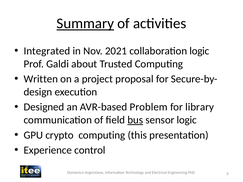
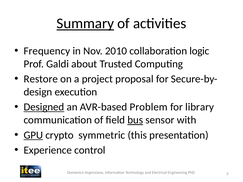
Integrated: Integrated -> Frequency
2021: 2021 -> 2010
Written: Written -> Restore
Designed underline: none -> present
sensor logic: logic -> with
GPU underline: none -> present
crypto computing: computing -> symmetric
